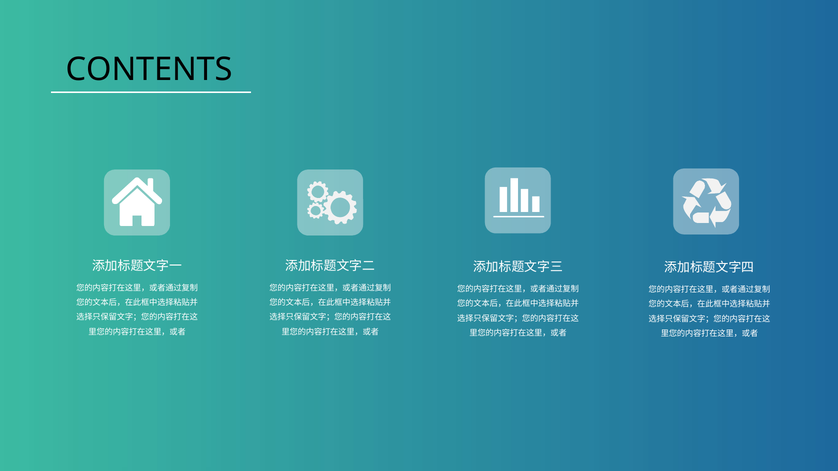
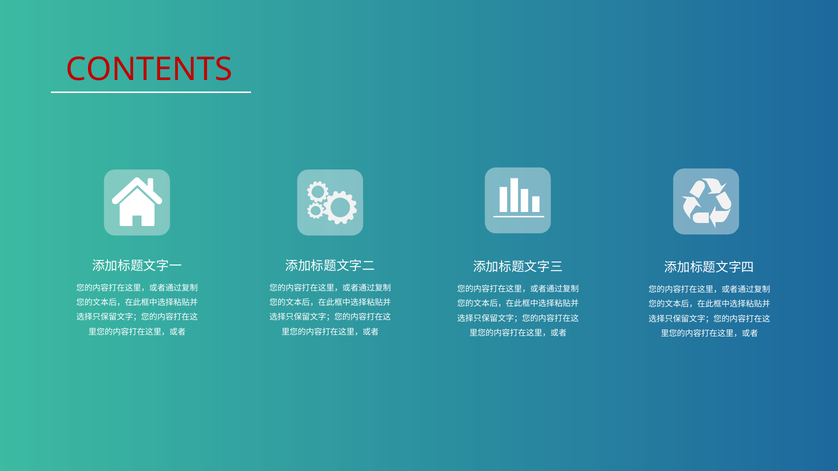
CONTENTS colour: black -> red
